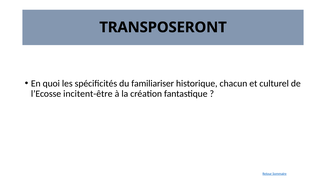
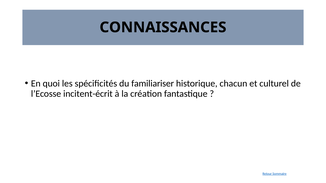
TRANSPOSERONT: TRANSPOSERONT -> CONNAISSANCES
incitent-être: incitent-être -> incitent-écrit
